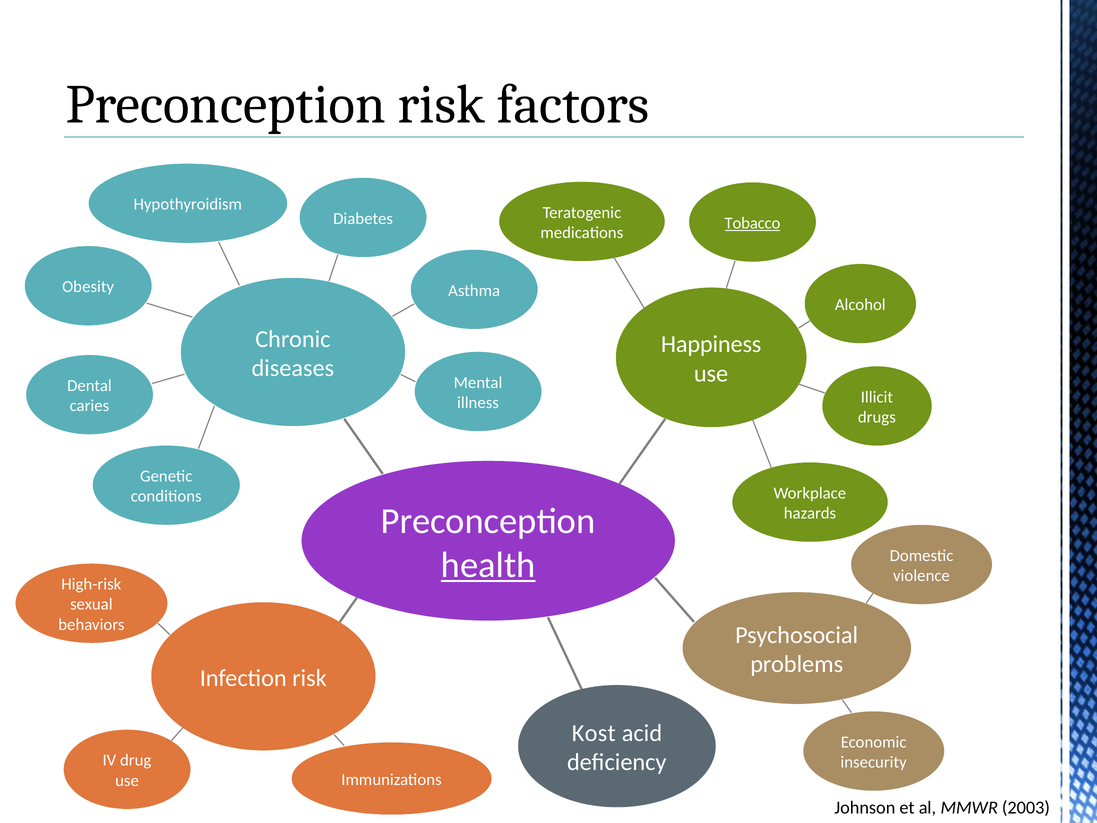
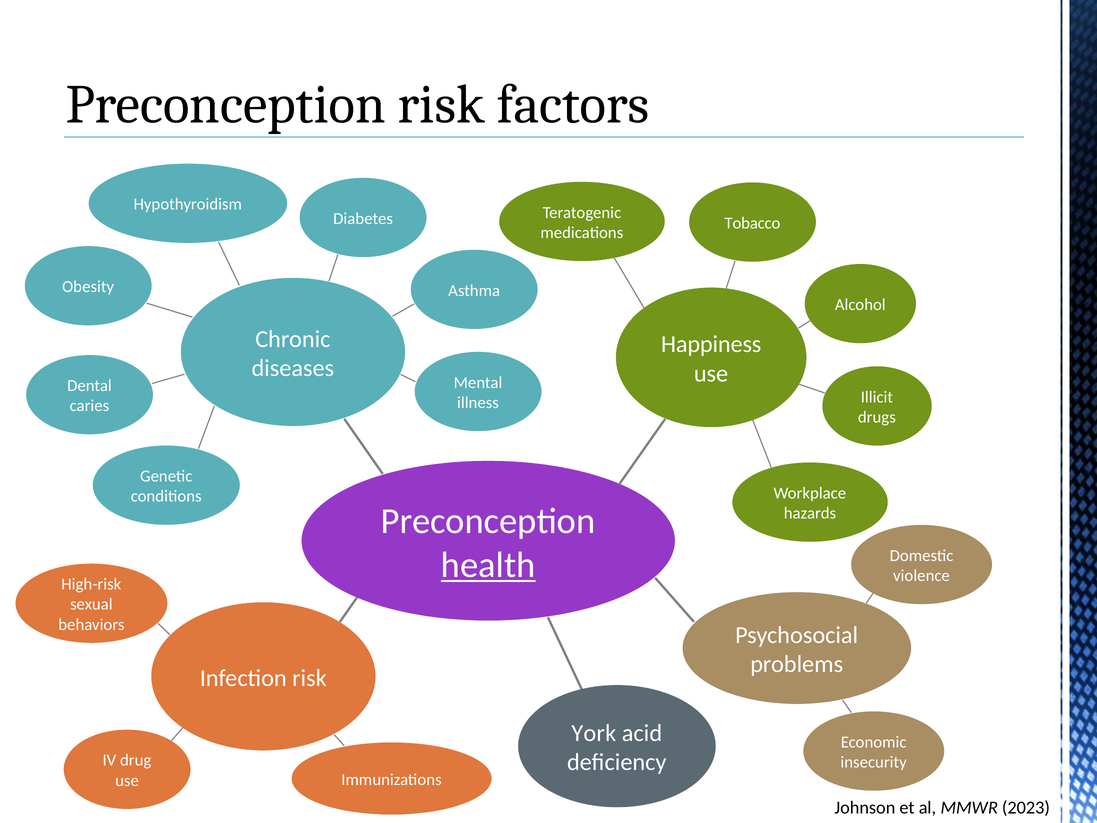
Tobacco underline: present -> none
Kost: Kost -> York
2003: 2003 -> 2023
